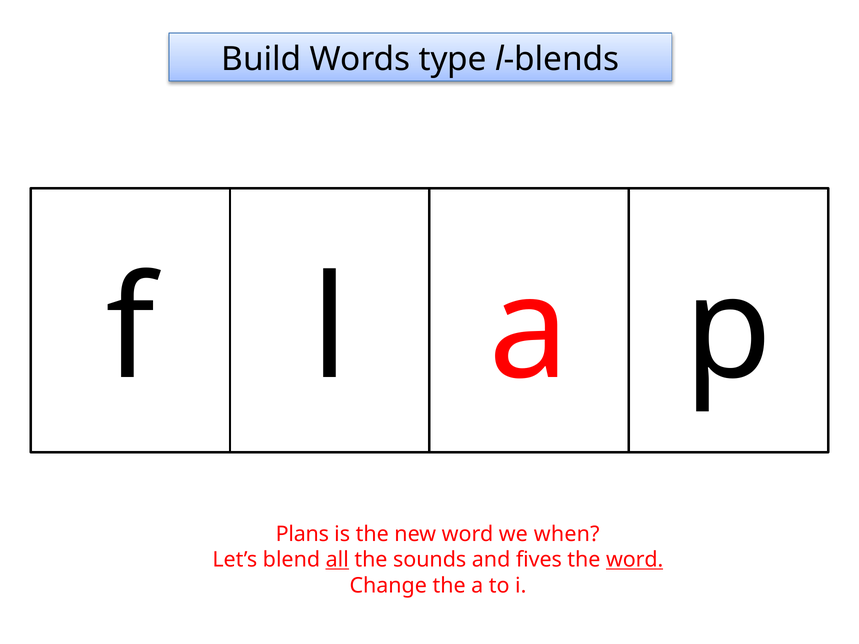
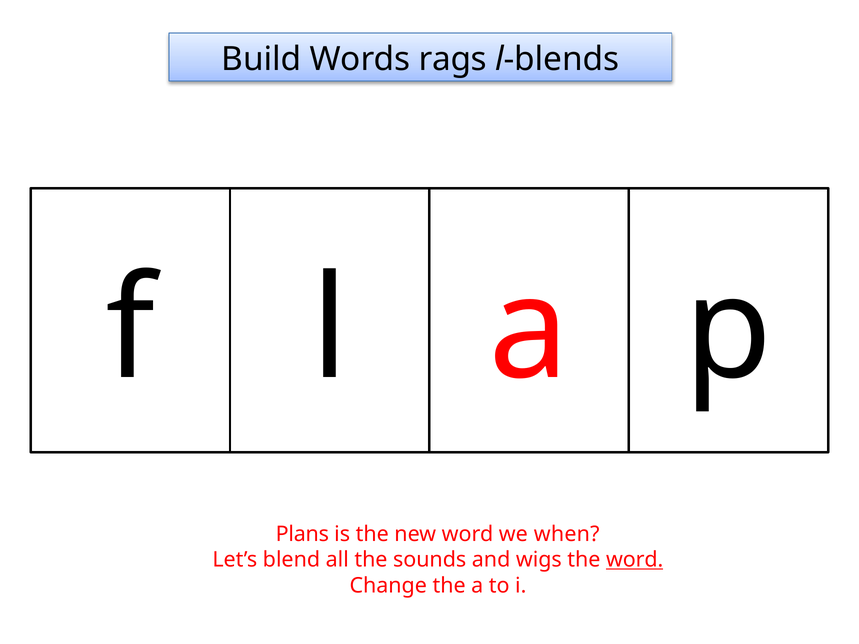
type: type -> rags
all underline: present -> none
fives: fives -> wigs
